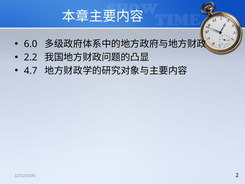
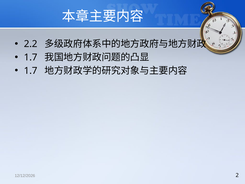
6.0: 6.0 -> 2.2
2.2 at (31, 57): 2.2 -> 1.7
4.7 at (31, 71): 4.7 -> 1.7
